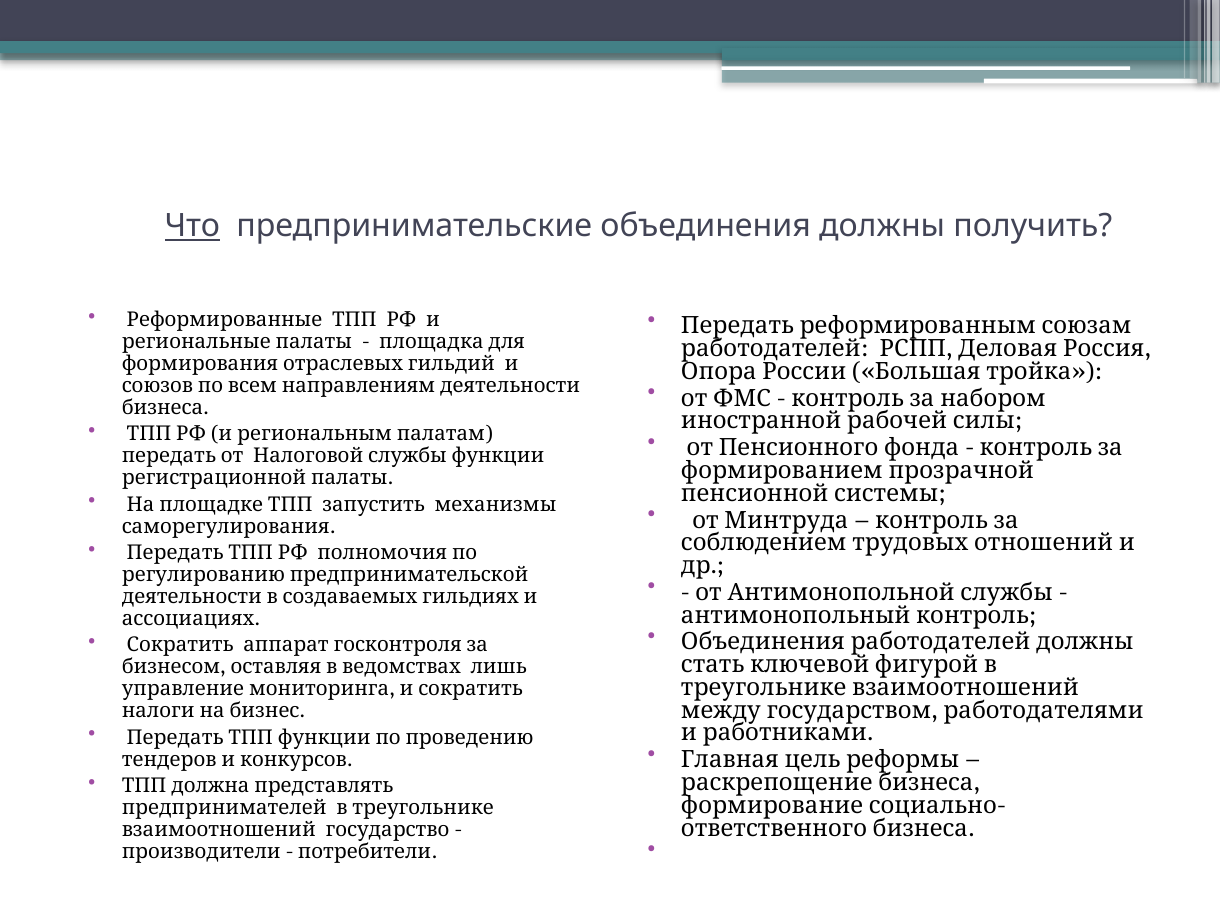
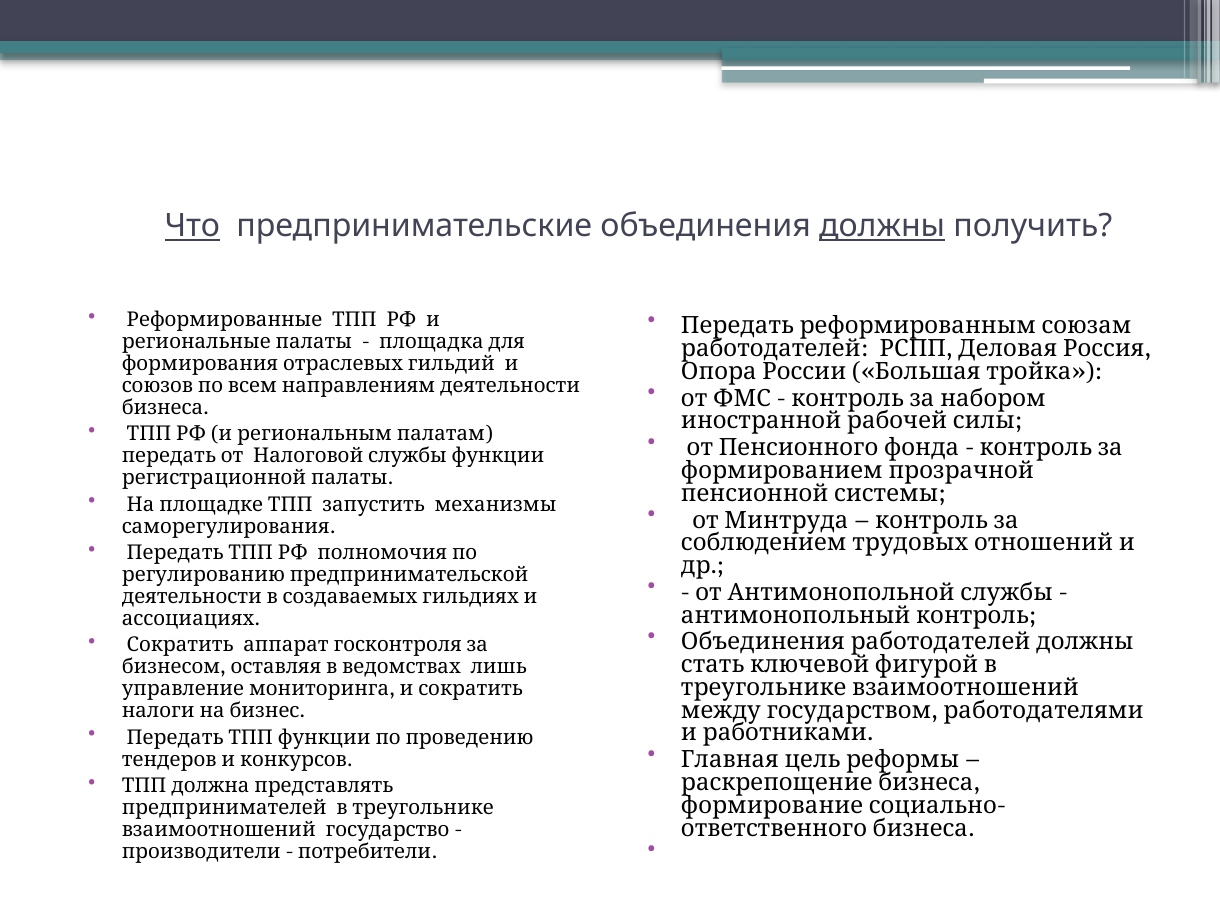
должны underline: none -> present
